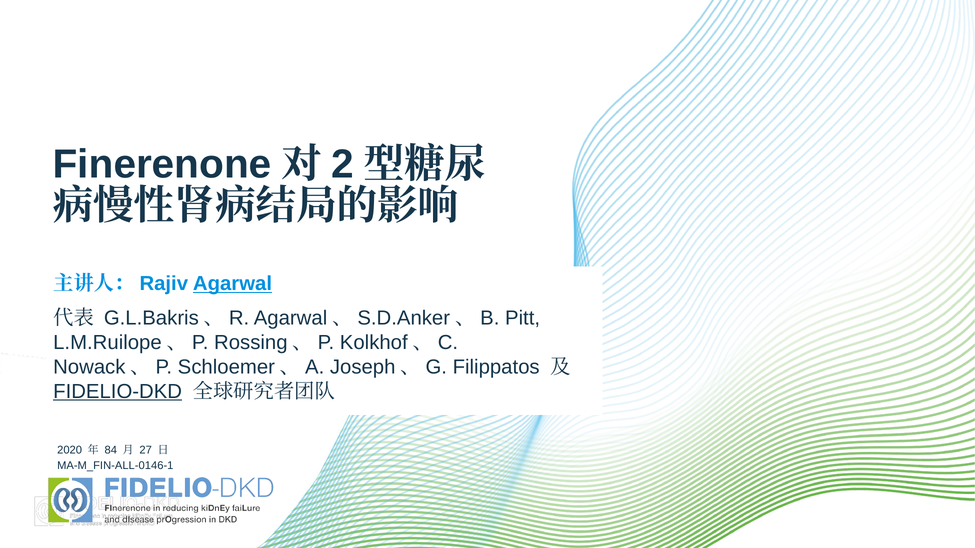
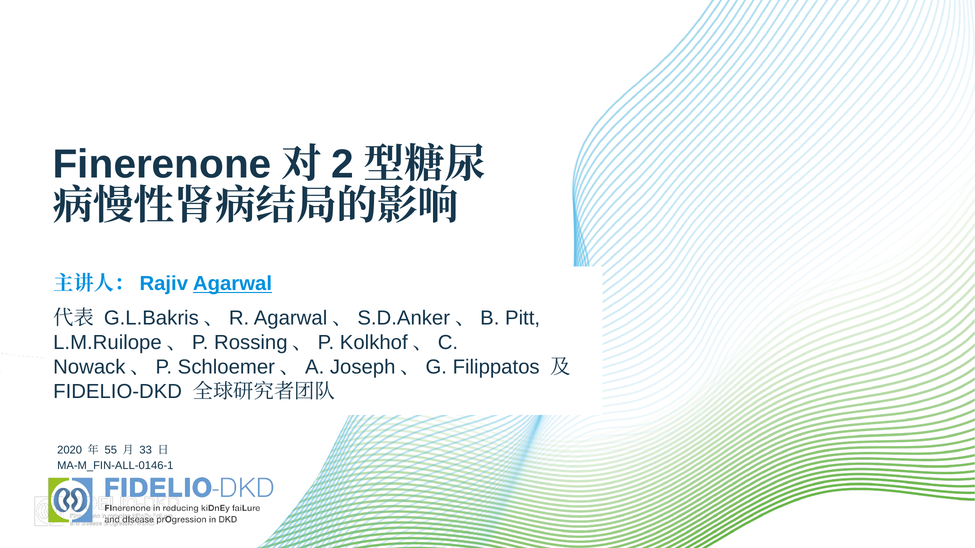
FIDELIO-DKD underline: present -> none
84: 84 -> 55
27: 27 -> 33
